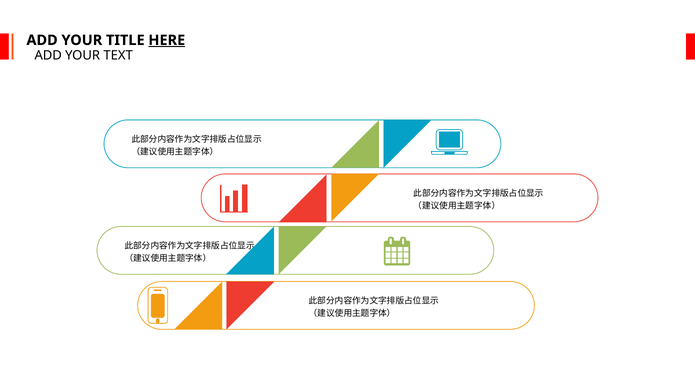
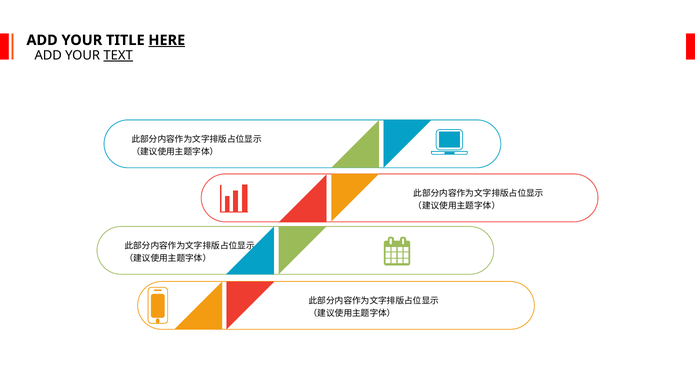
TEXT underline: none -> present
